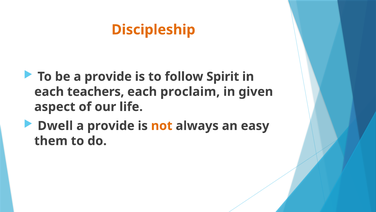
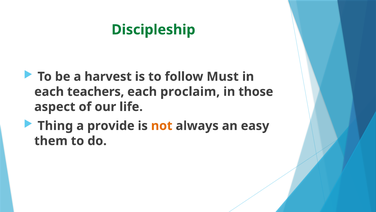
Discipleship colour: orange -> green
be a provide: provide -> harvest
Spirit: Spirit -> Must
given: given -> those
Dwell: Dwell -> Thing
